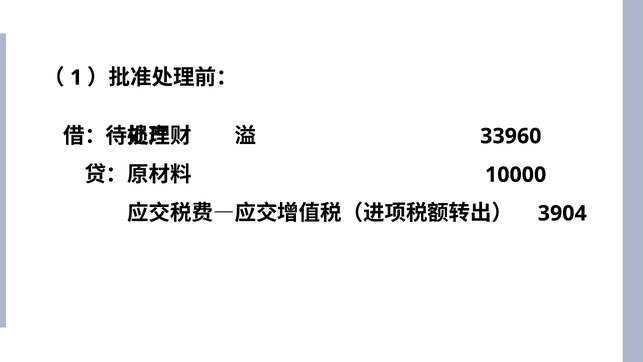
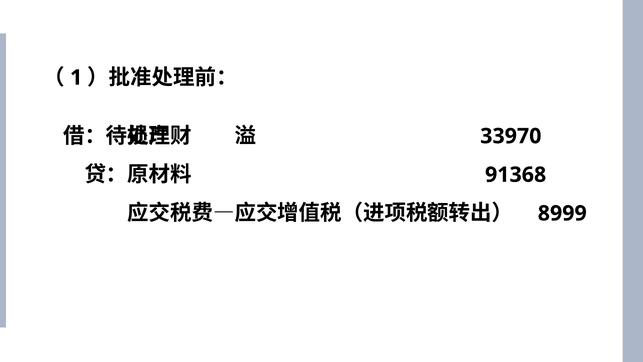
33960: 33960 -> 33970
10000: 10000 -> 91368
3904: 3904 -> 8999
